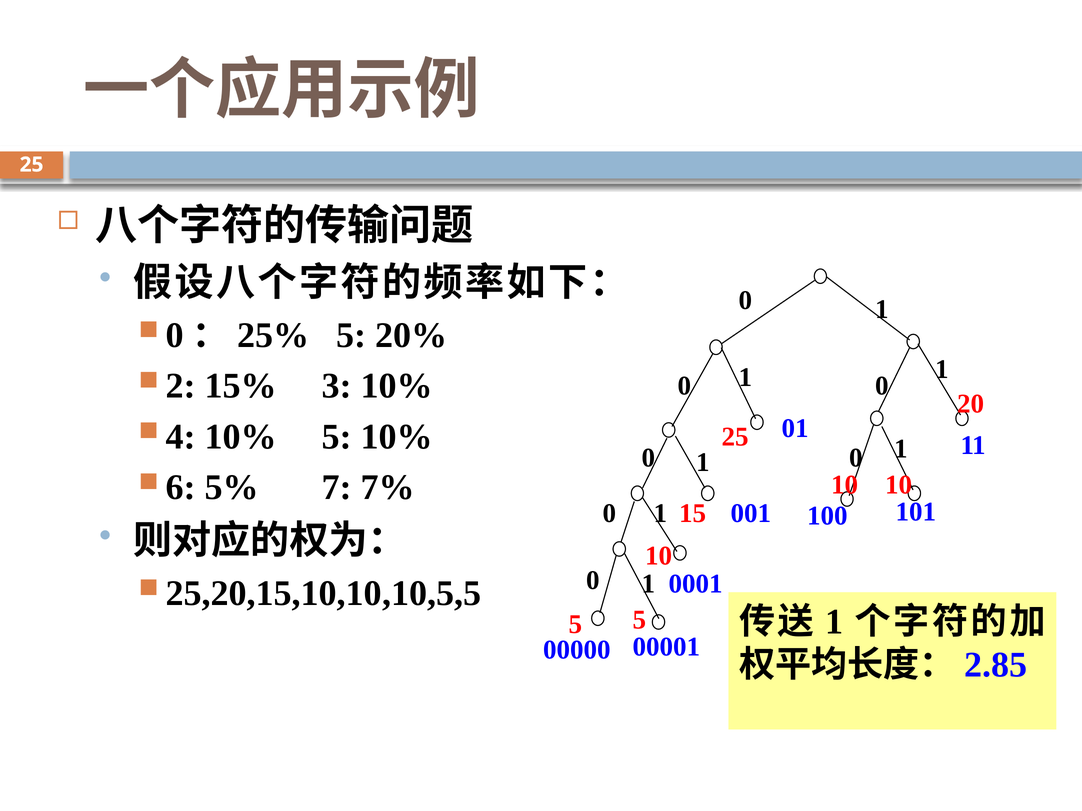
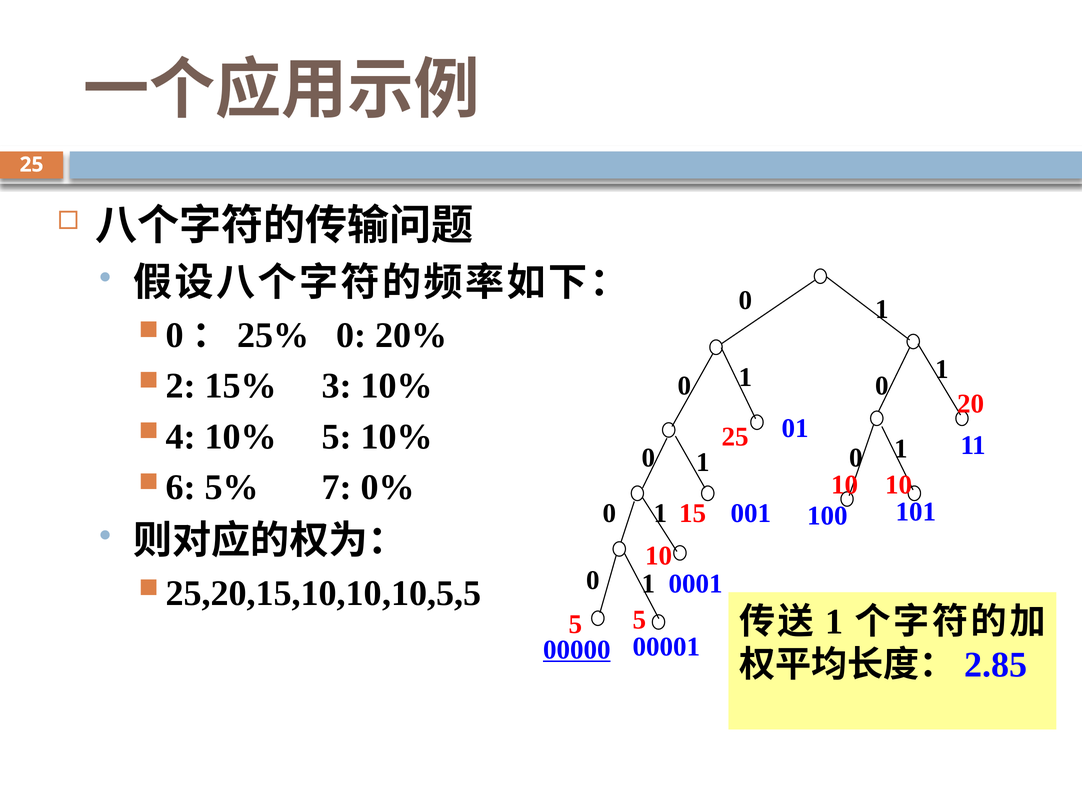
5 at (351, 335): 5 -> 0
7%: 7% -> 0%
00000 underline: none -> present
